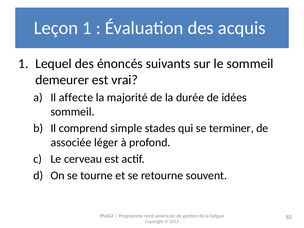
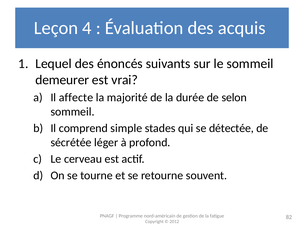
Leçon 1: 1 -> 4
idées: idées -> selon
terminer: terminer -> détectée
associée: associée -> sécrétée
